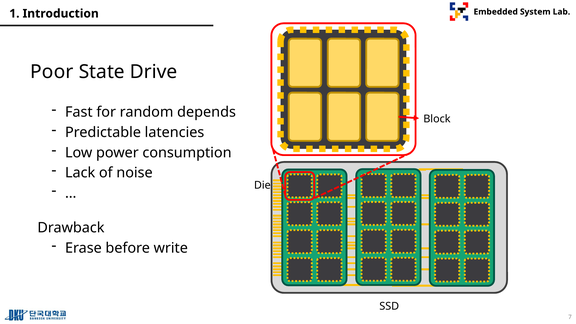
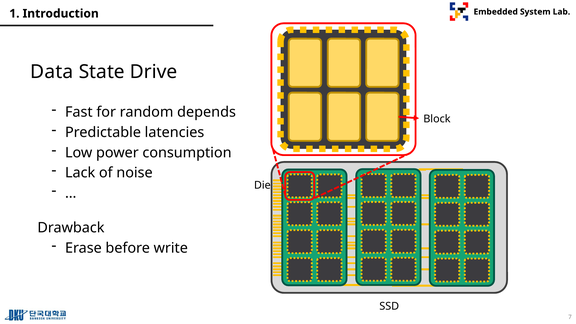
Poor: Poor -> Data
